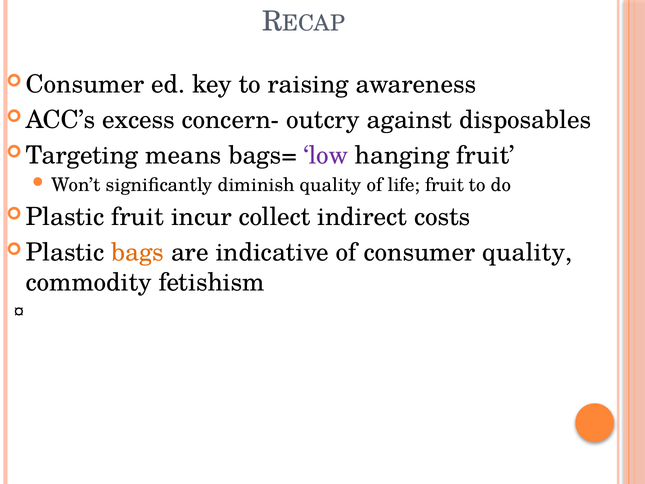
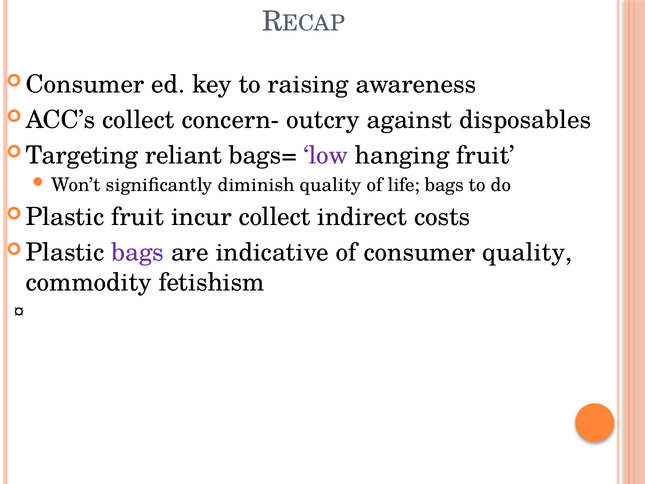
excess at (139, 120): excess -> collect
means: means -> reliant
life fruit: fruit -> bags
bags at (138, 252) colour: orange -> purple
